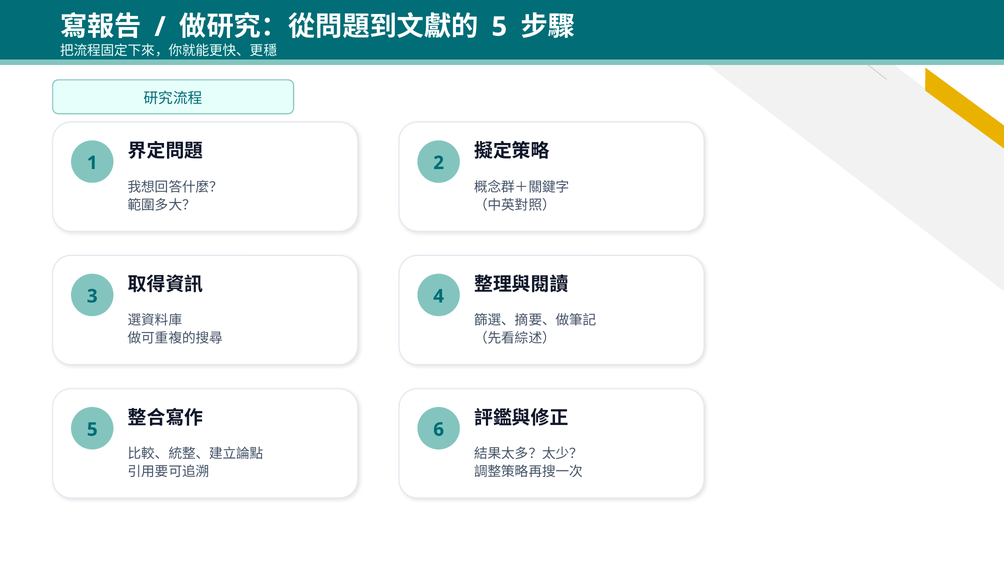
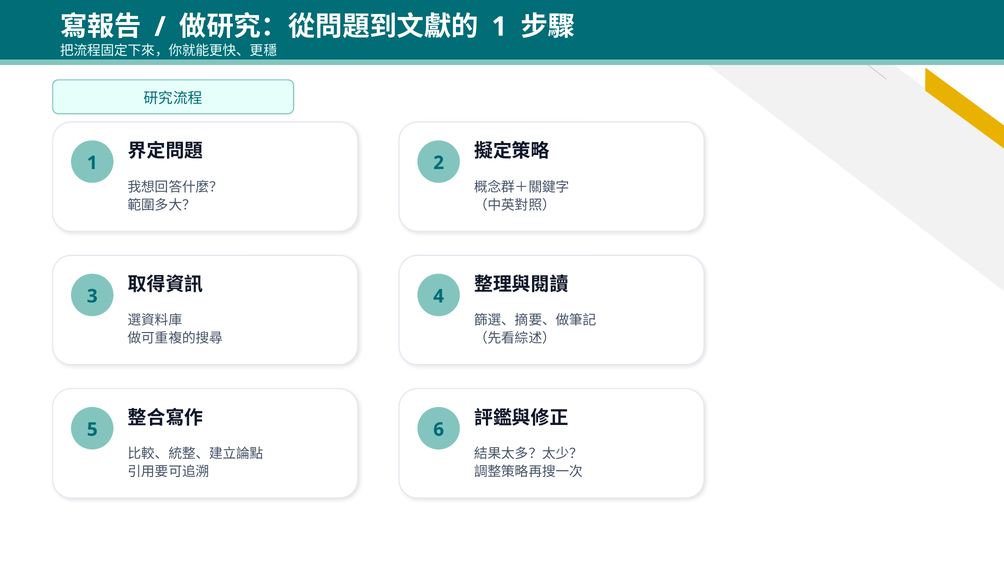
5 at (499, 27): 5 -> 1
